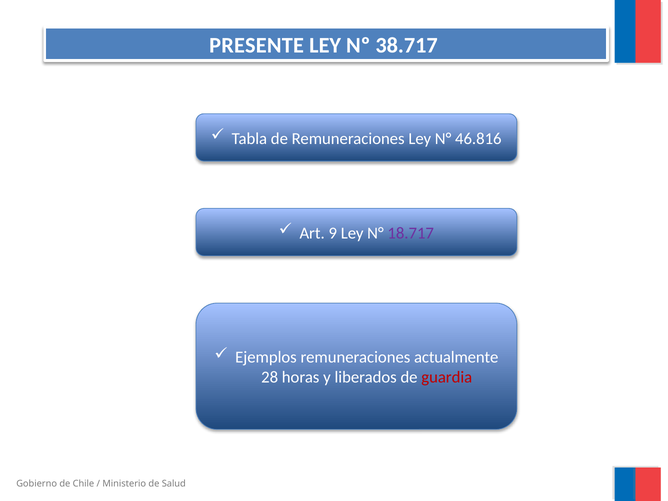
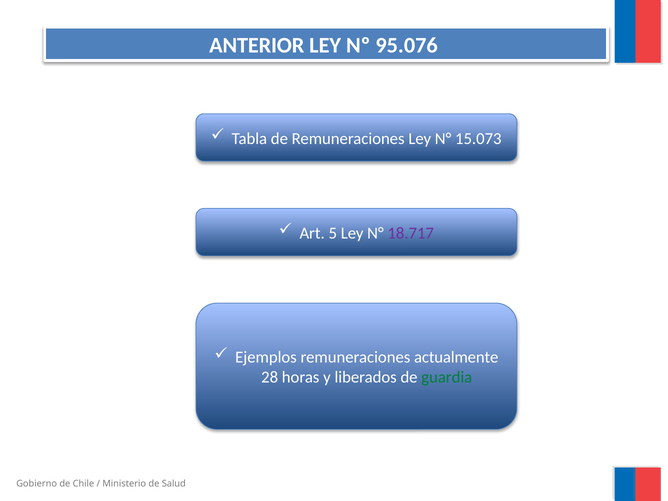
PRESENTE: PRESENTE -> ANTERIOR
38.717: 38.717 -> 95.076
46.816: 46.816 -> 15.073
9: 9 -> 5
guardia colour: red -> green
